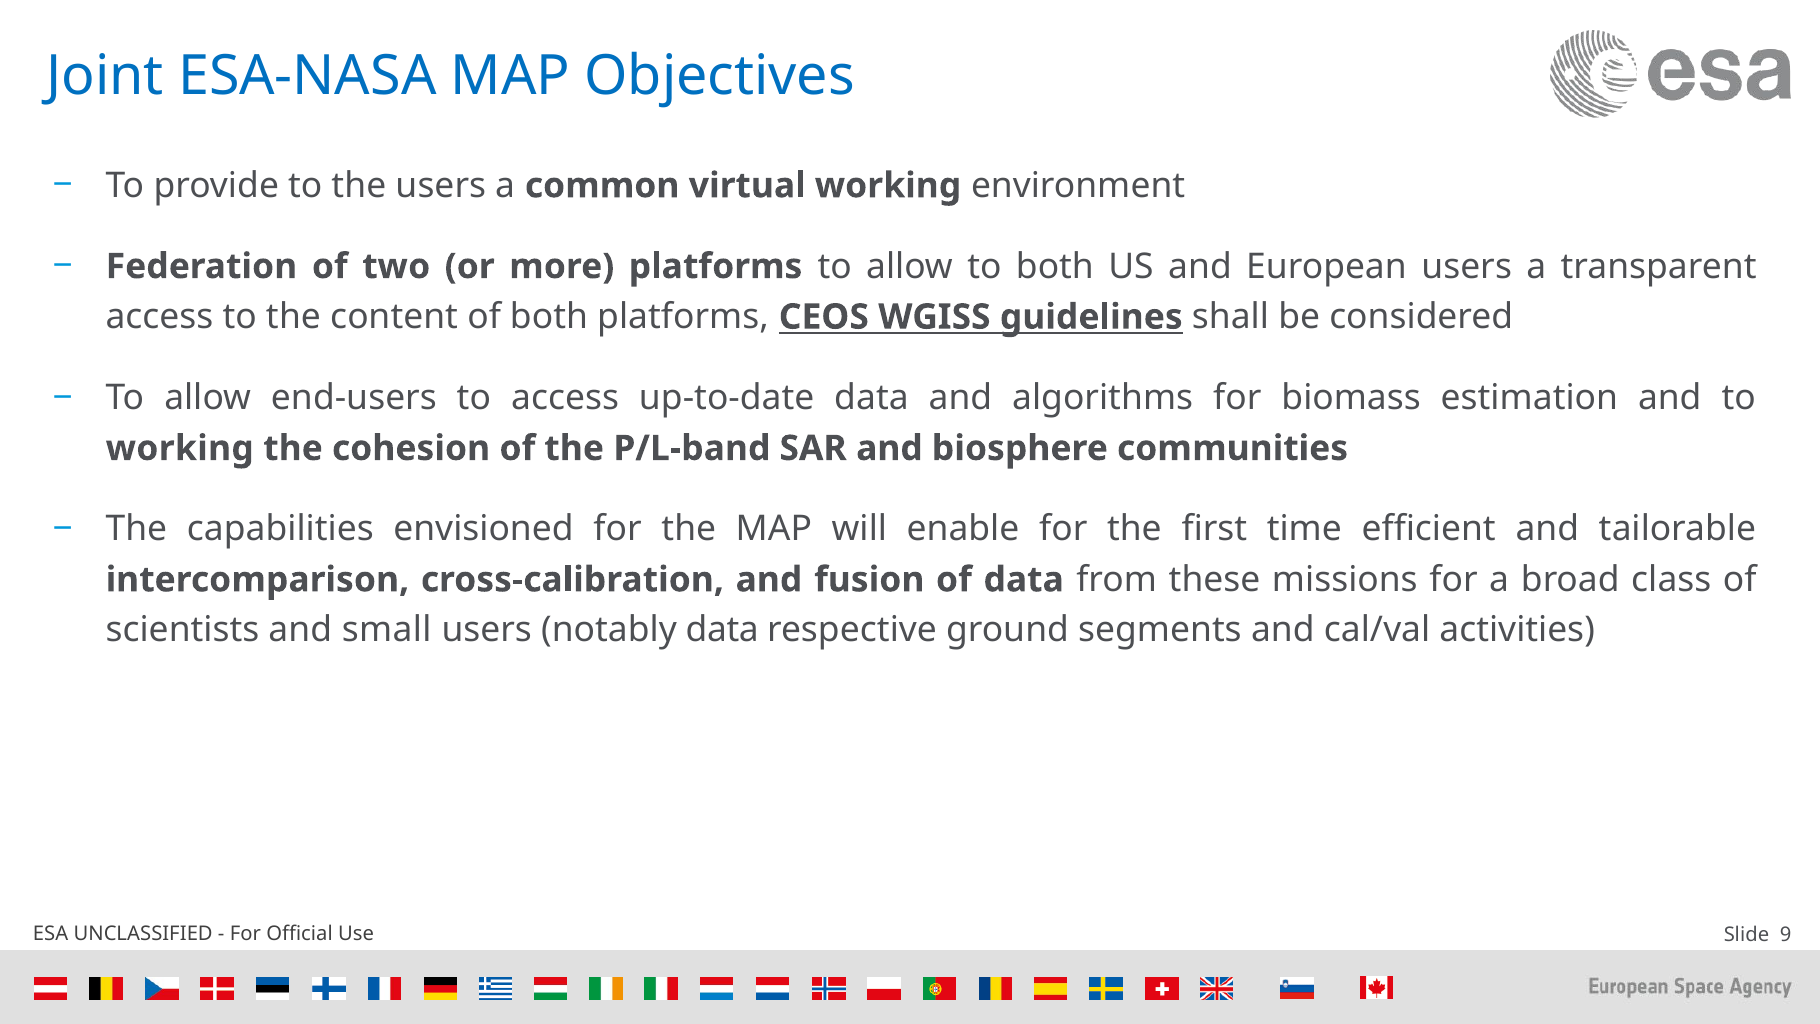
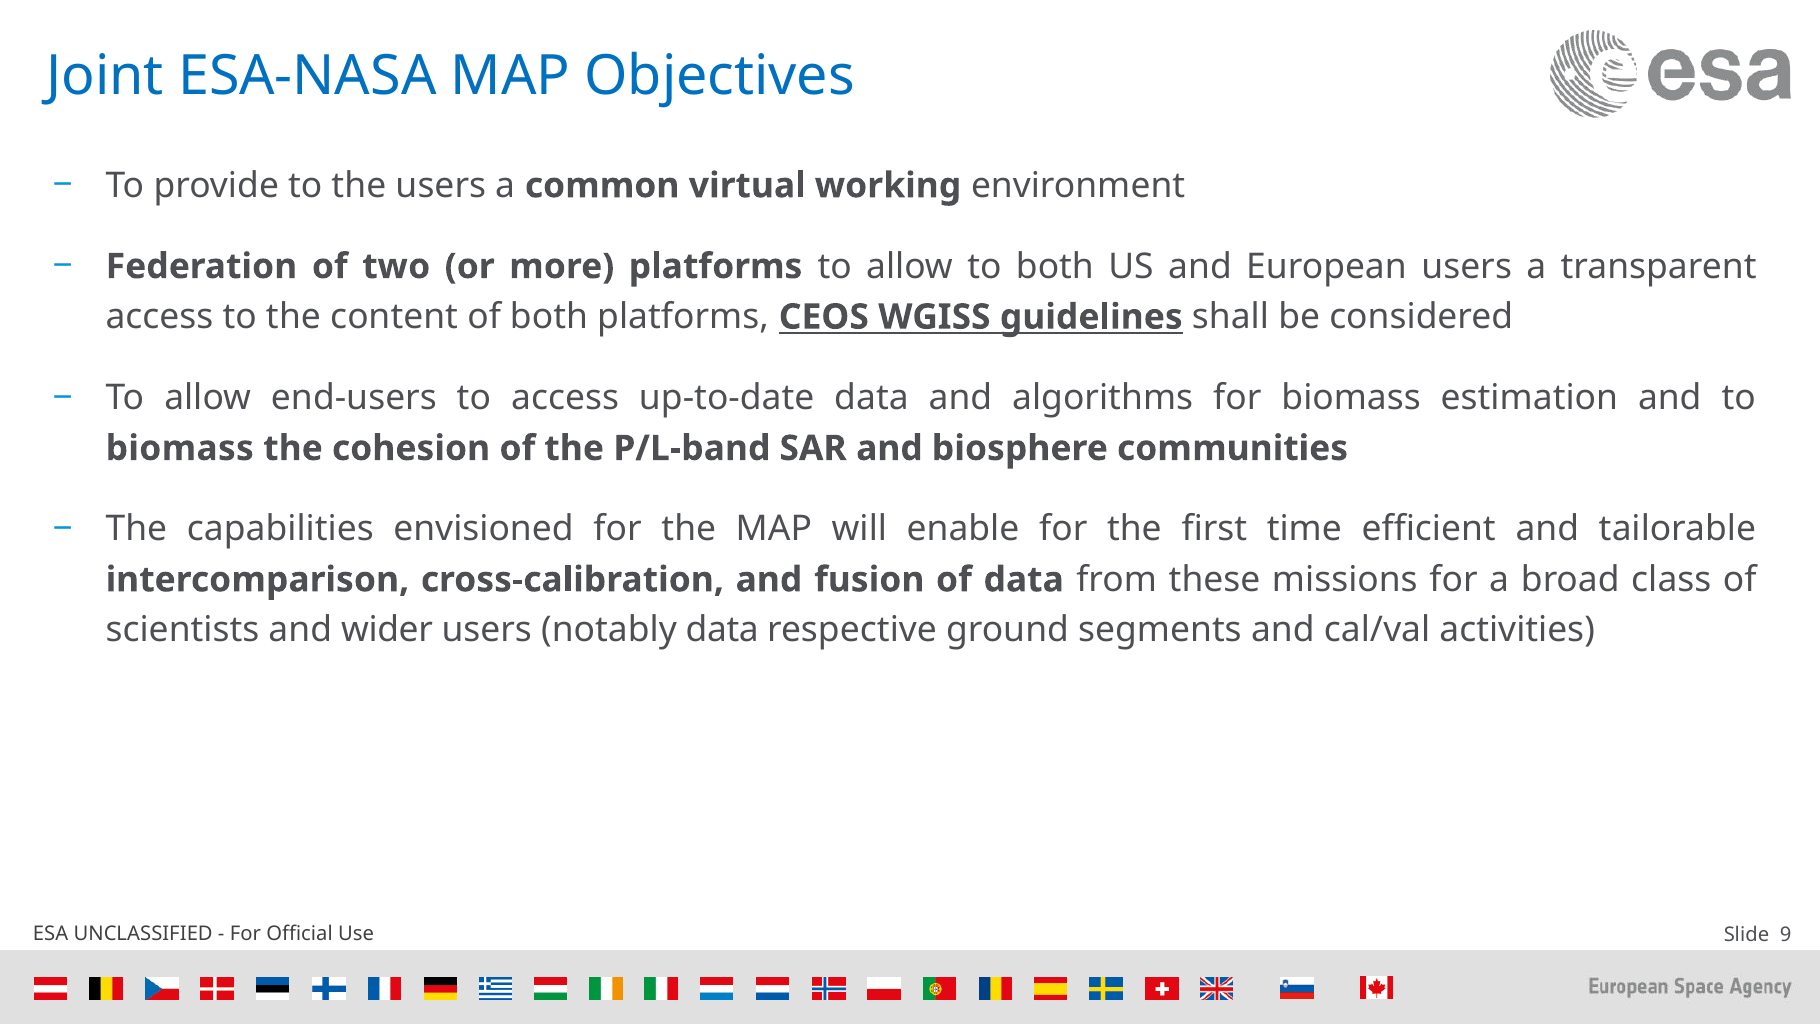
working at (180, 448): working -> biomass
small: small -> wider
